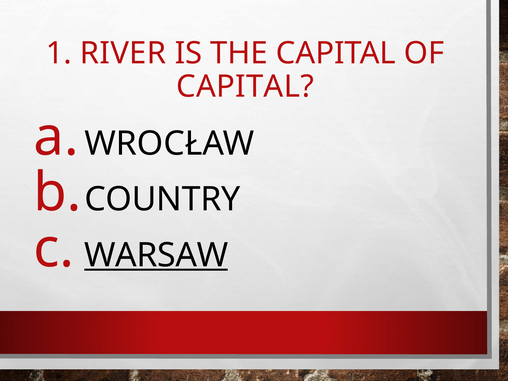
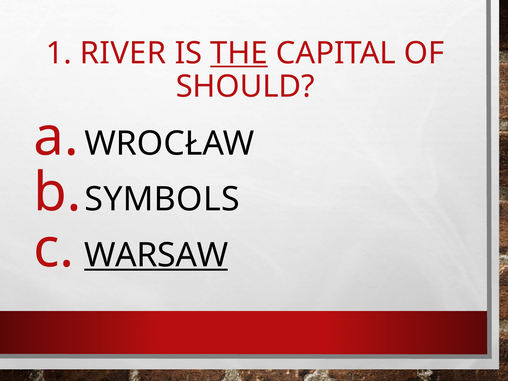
THE underline: none -> present
CAPITAL at (245, 87): CAPITAL -> SHOULD
COUNTRY: COUNTRY -> SYMBOLS
